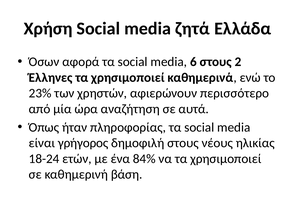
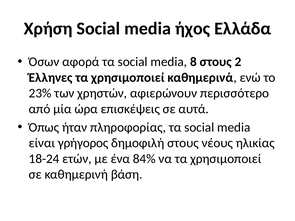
ζητά: ζητά -> ήχος
6: 6 -> 8
αναζήτηση: αναζήτηση -> επισκέψεις
